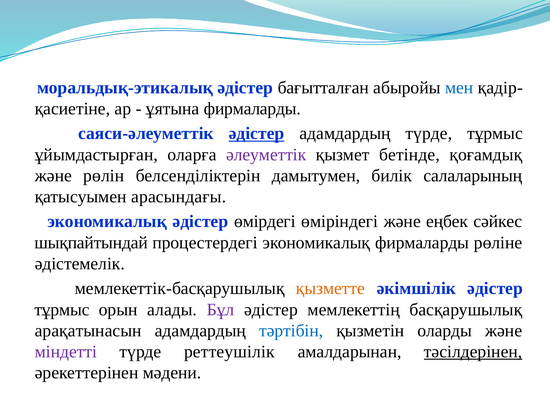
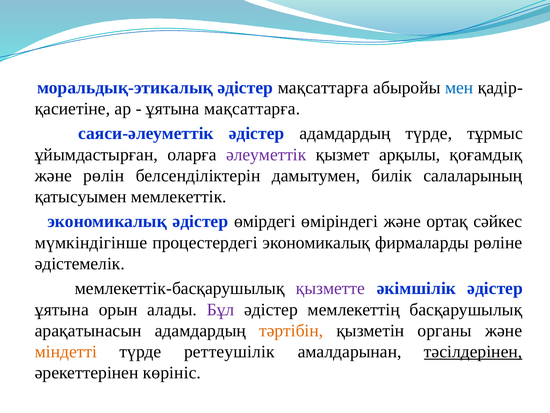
әдістер бағытталған: бағытталған -> мақсаттарға
ұятына фирмаларды: фирмаларды -> мақсаттарға
әдістер at (257, 133) underline: present -> none
бетінде: бетінде -> арқылы
арасындағы: арасындағы -> мемлекеттік
еңбек: еңбек -> ортақ
шықпайтындай: шықпайтындай -> мүмкіндігінше
қызметте colour: orange -> purple
тұрмыс at (62, 309): тұрмыс -> ұятына
тәртібін colour: blue -> orange
оларды: оларды -> органы
міндетті colour: purple -> orange
мәдени: мәдени -> көрініс
